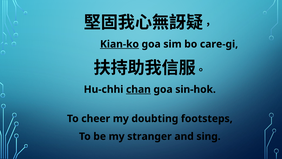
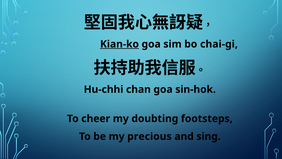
care-gi: care-gi -> chai-gi
chan underline: present -> none
stranger: stranger -> precious
